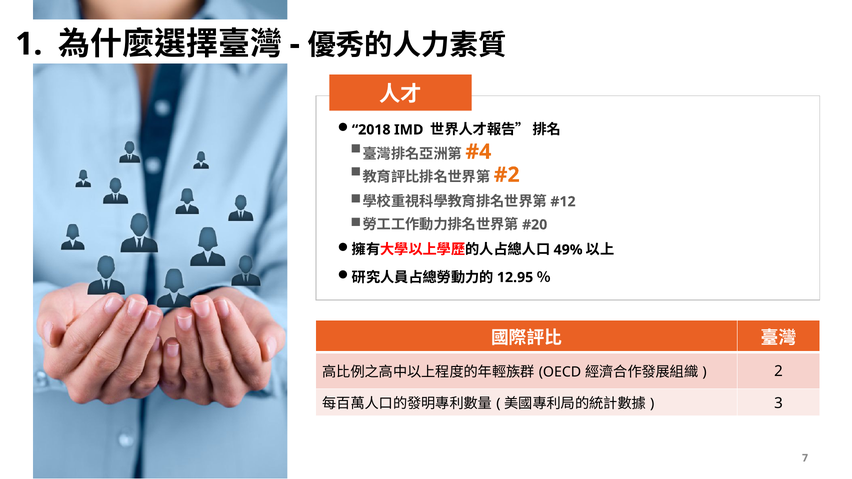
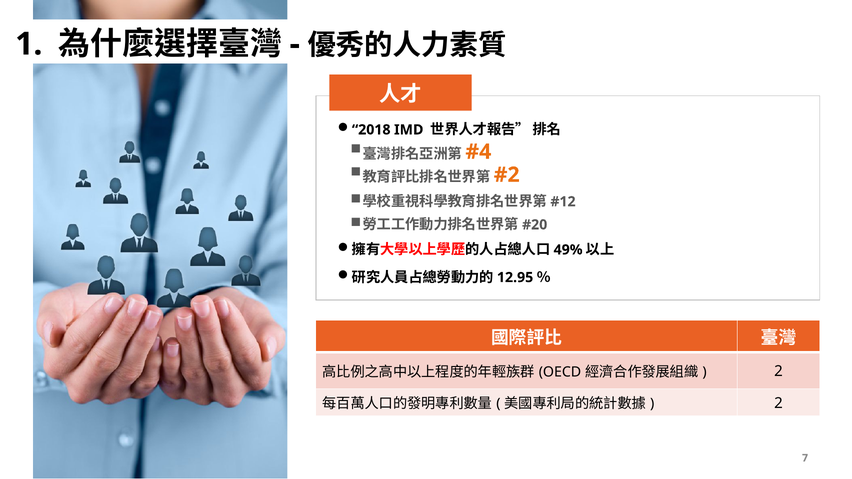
3 at (779, 403): 3 -> 2
